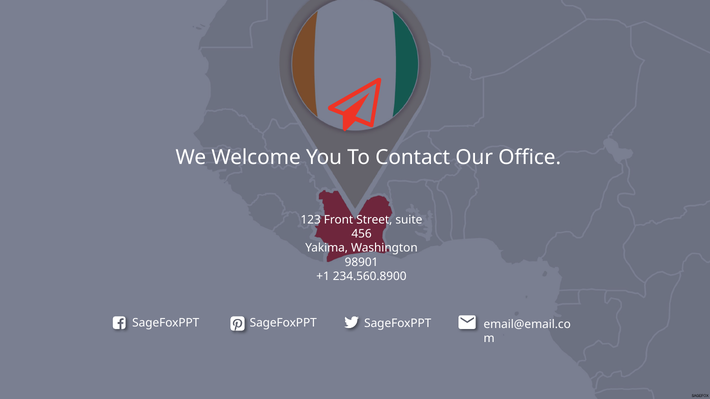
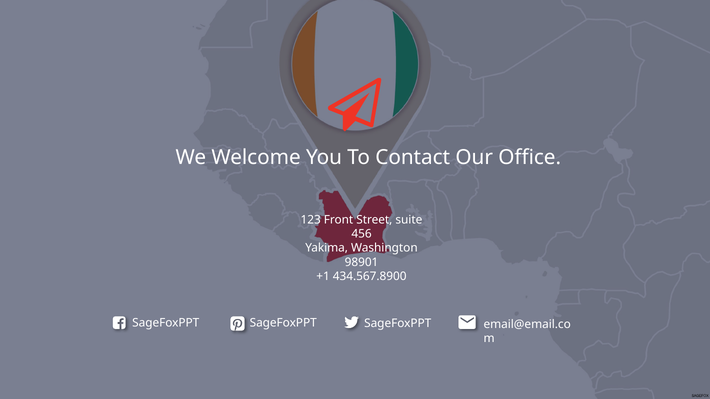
234.560.8900: 234.560.8900 -> 434.567.8900
